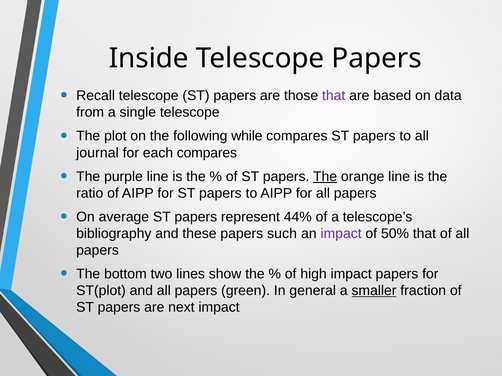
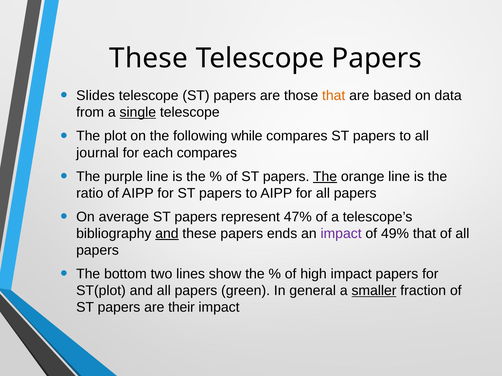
Inside at (149, 58): Inside -> These
Recall: Recall -> Slides
that at (334, 96) colour: purple -> orange
single underline: none -> present
44%: 44% -> 47%
and at (167, 234) underline: none -> present
such: such -> ends
50%: 50% -> 49%
next: next -> their
